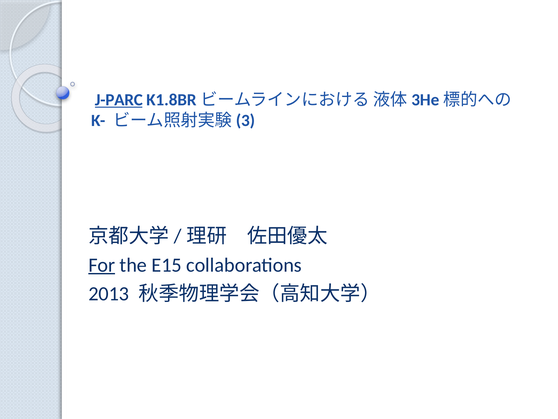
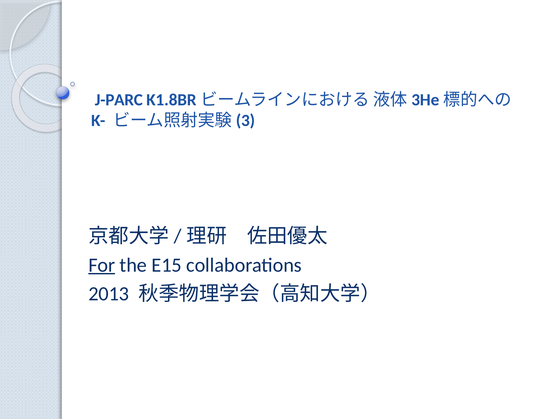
J-PARC underline: present -> none
